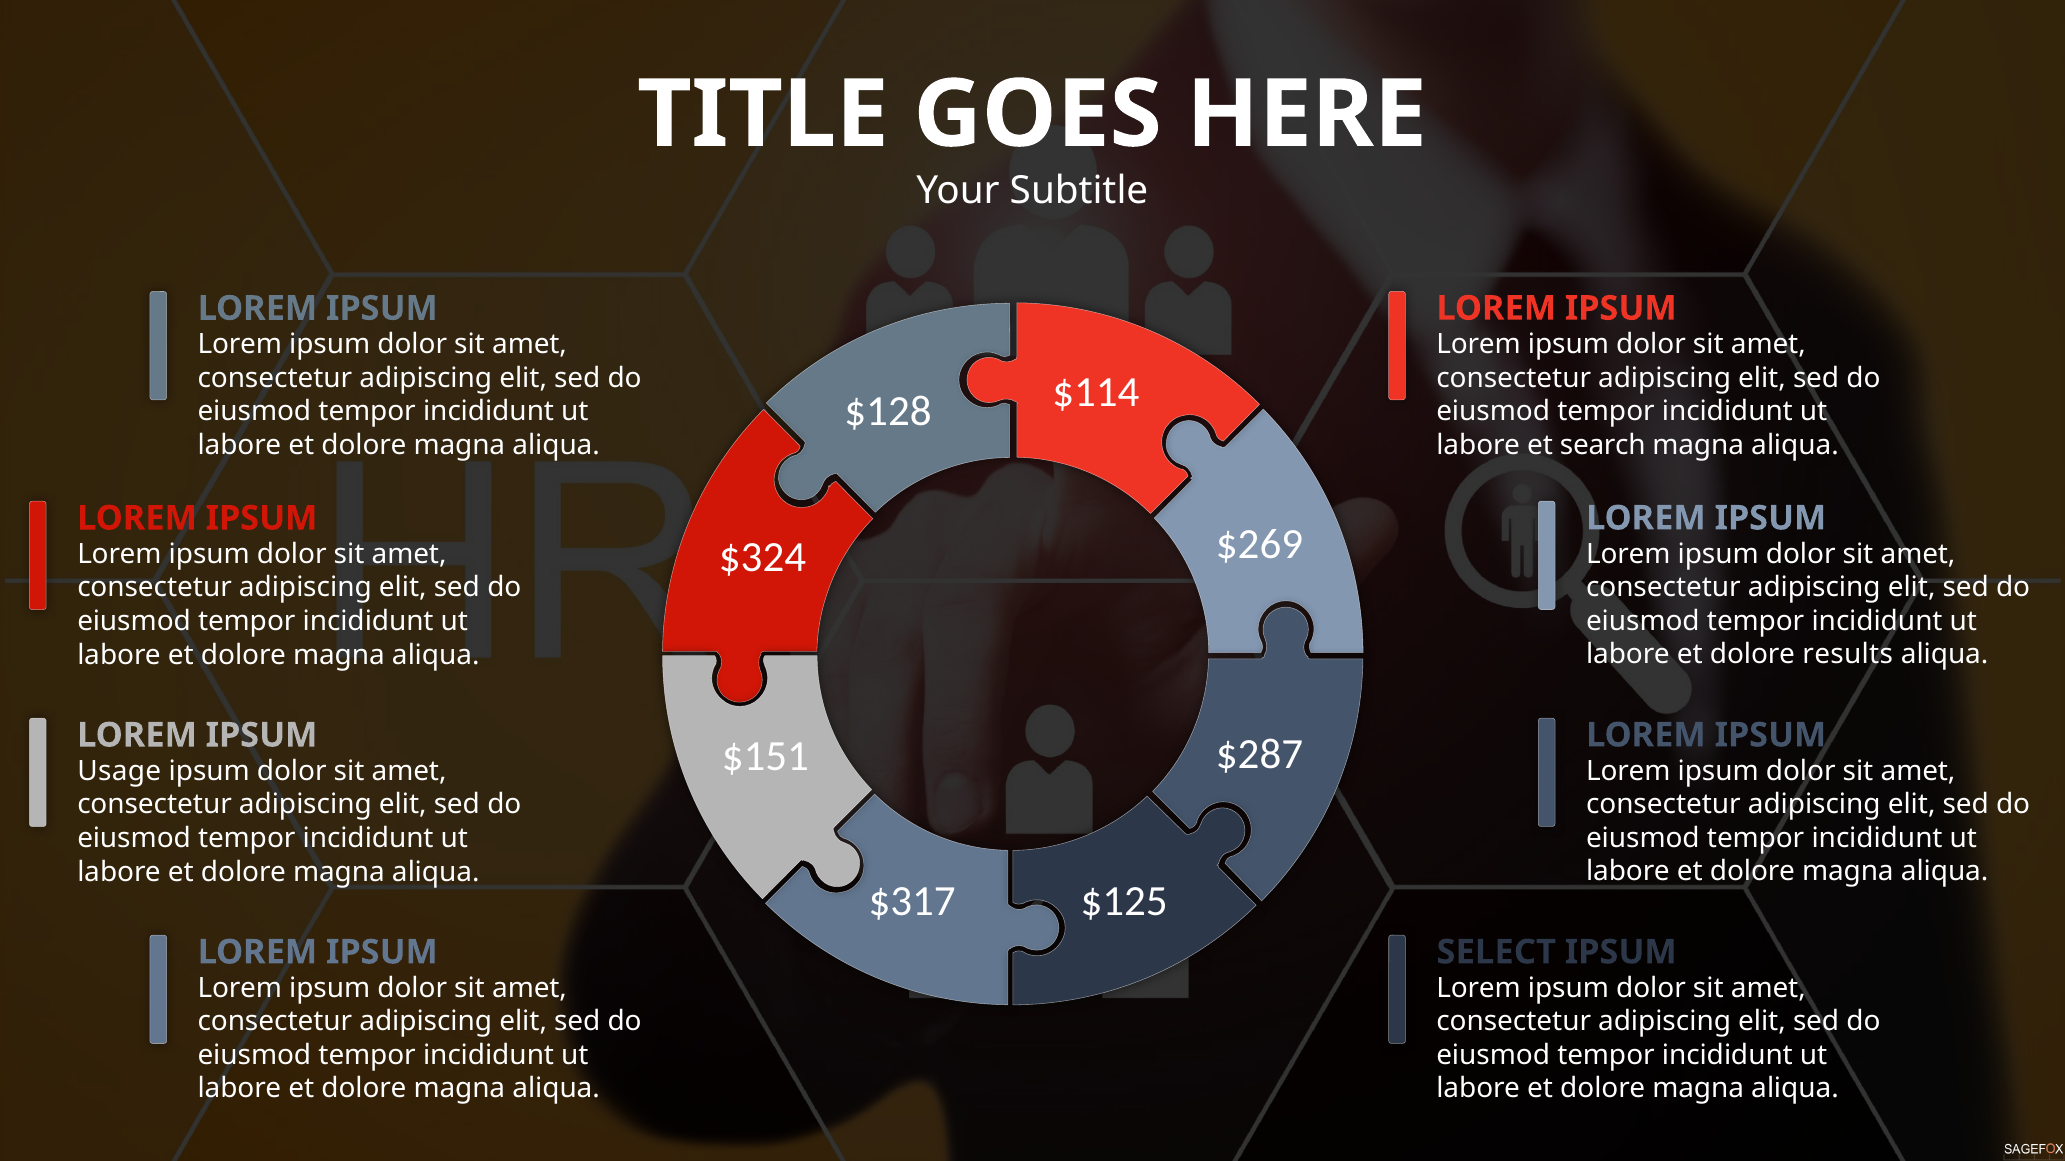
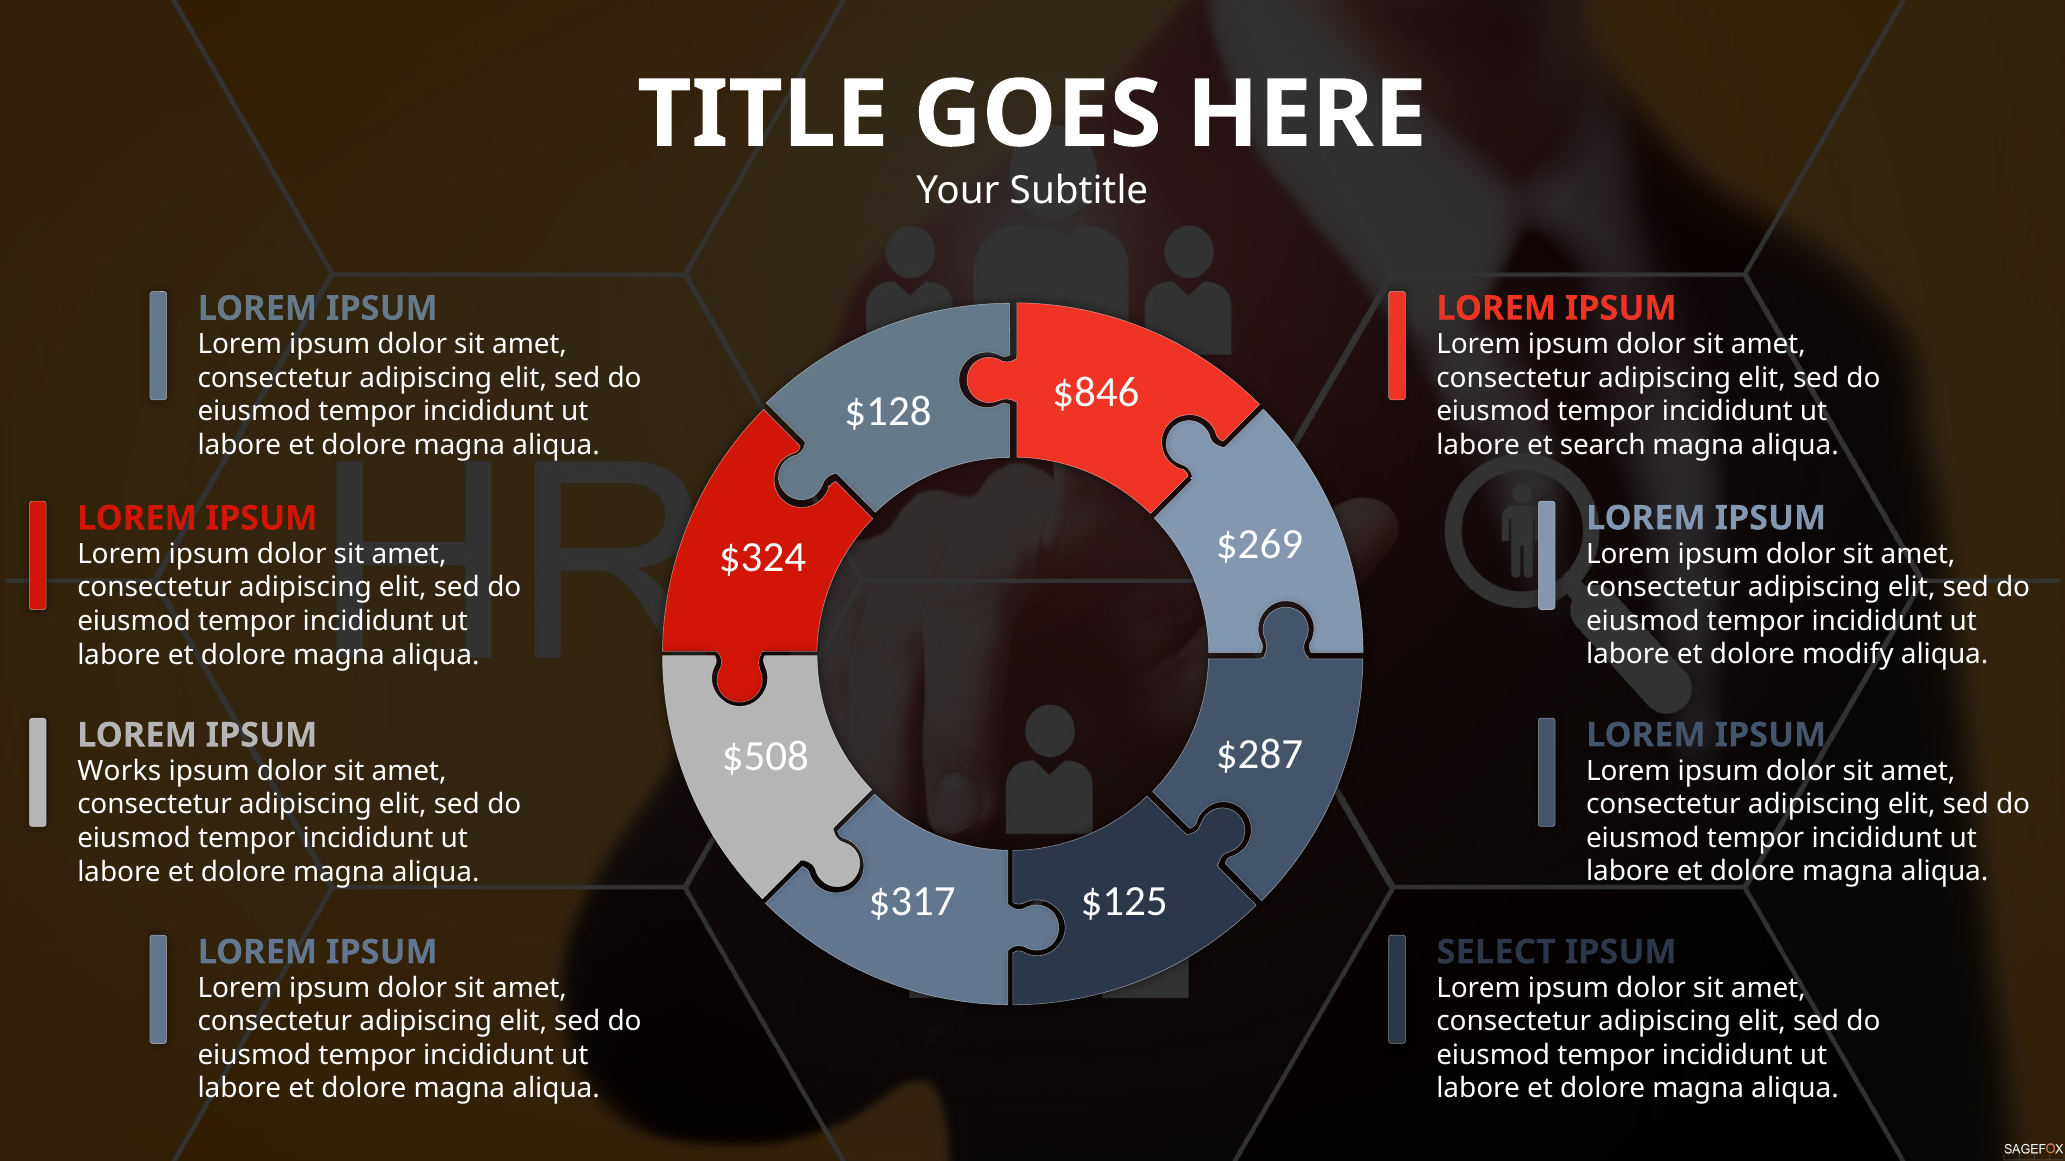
$114: $114 -> $846
results: results -> modify
$151: $151 -> $508
Usage: Usage -> Works
